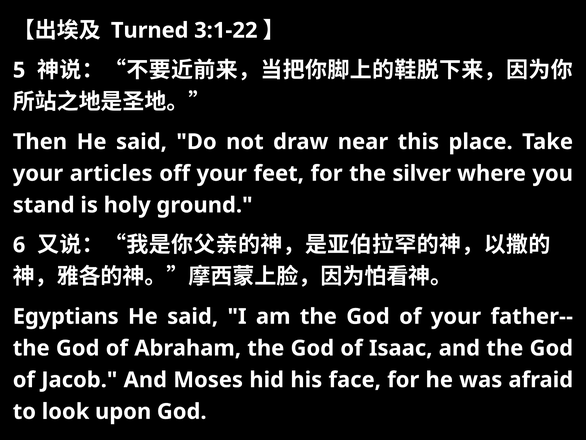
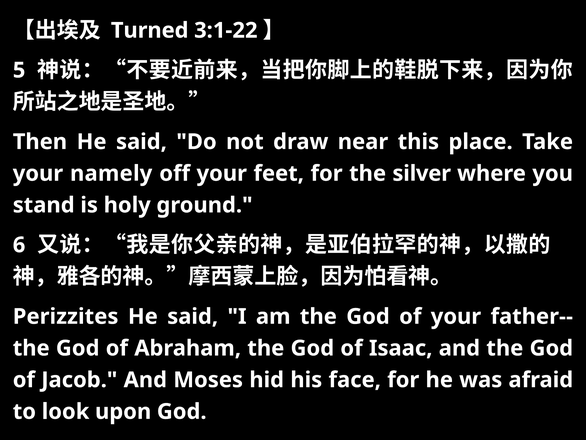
articles: articles -> namely
Egyptians: Egyptians -> Perizzites
